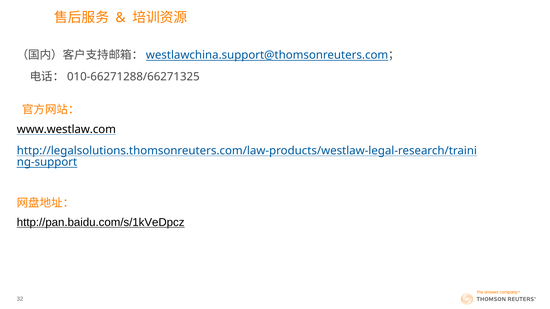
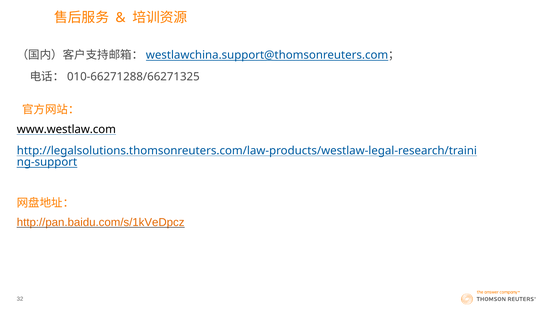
http://pan.baidu.com/s/1kVeDpcz colour: black -> orange
